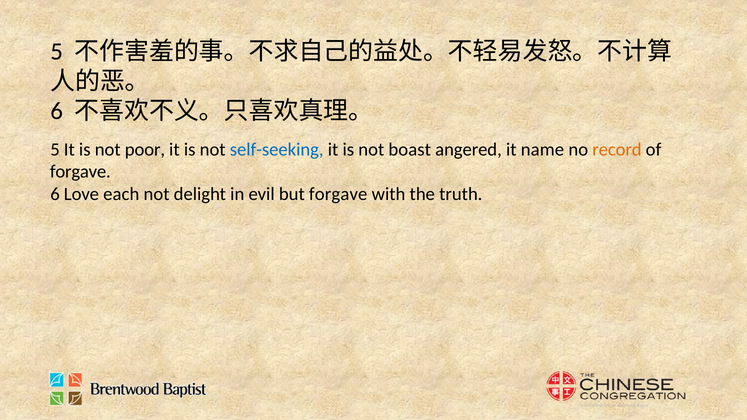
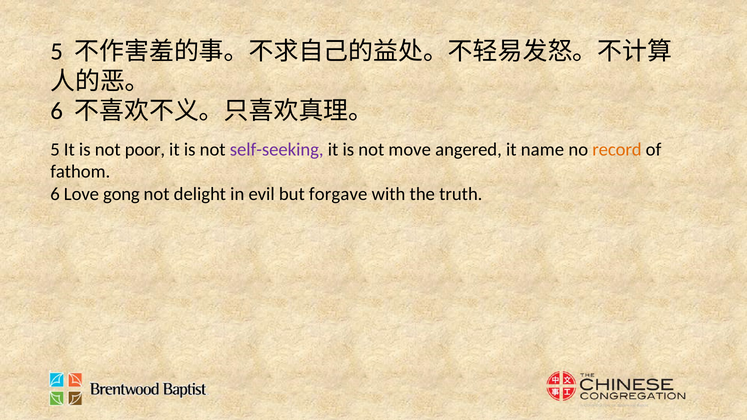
self-seeking colour: blue -> purple
boast: boast -> move
forgave at (80, 172): forgave -> fathom
each: each -> gong
